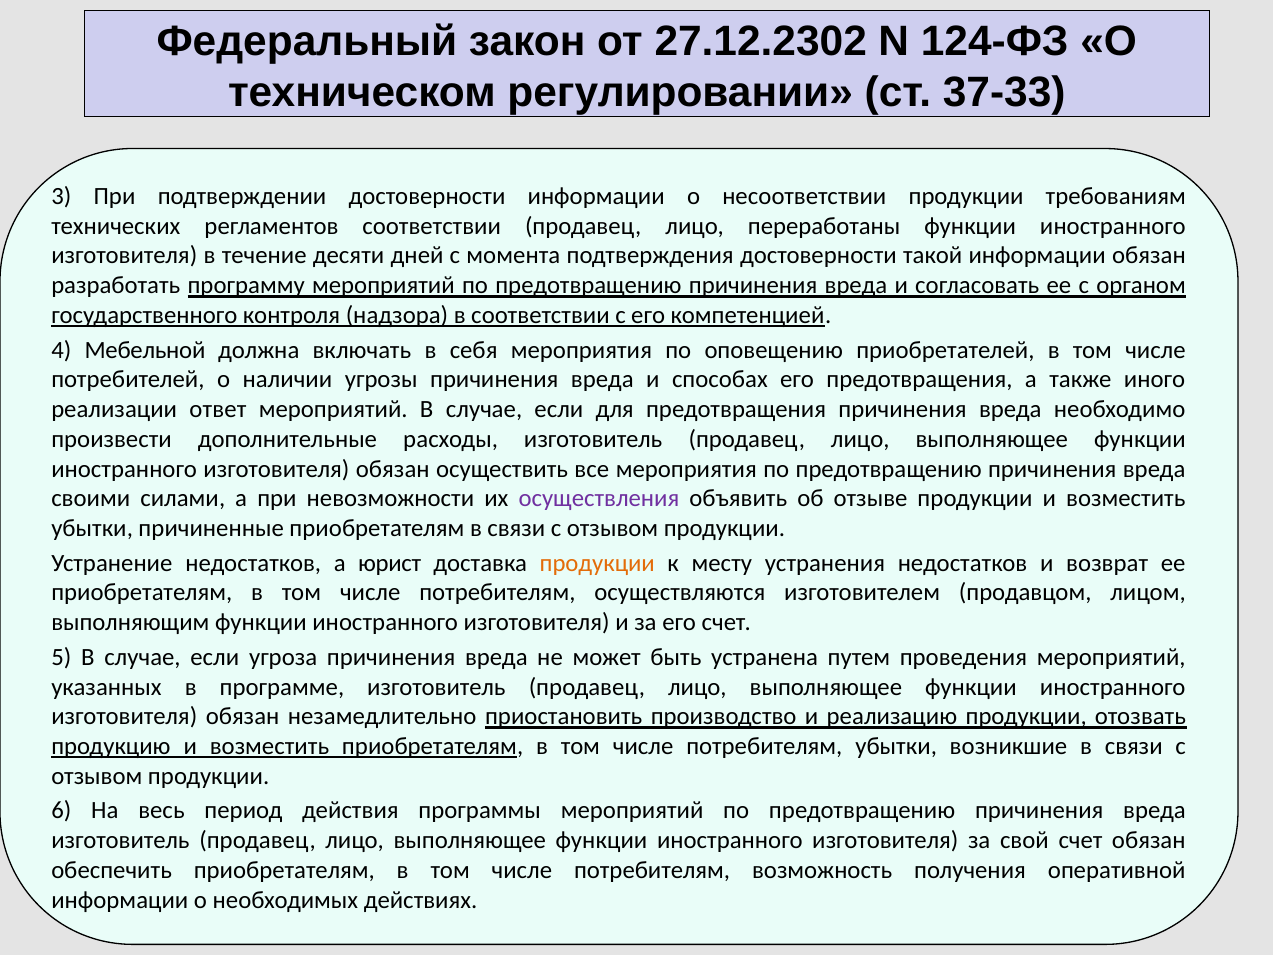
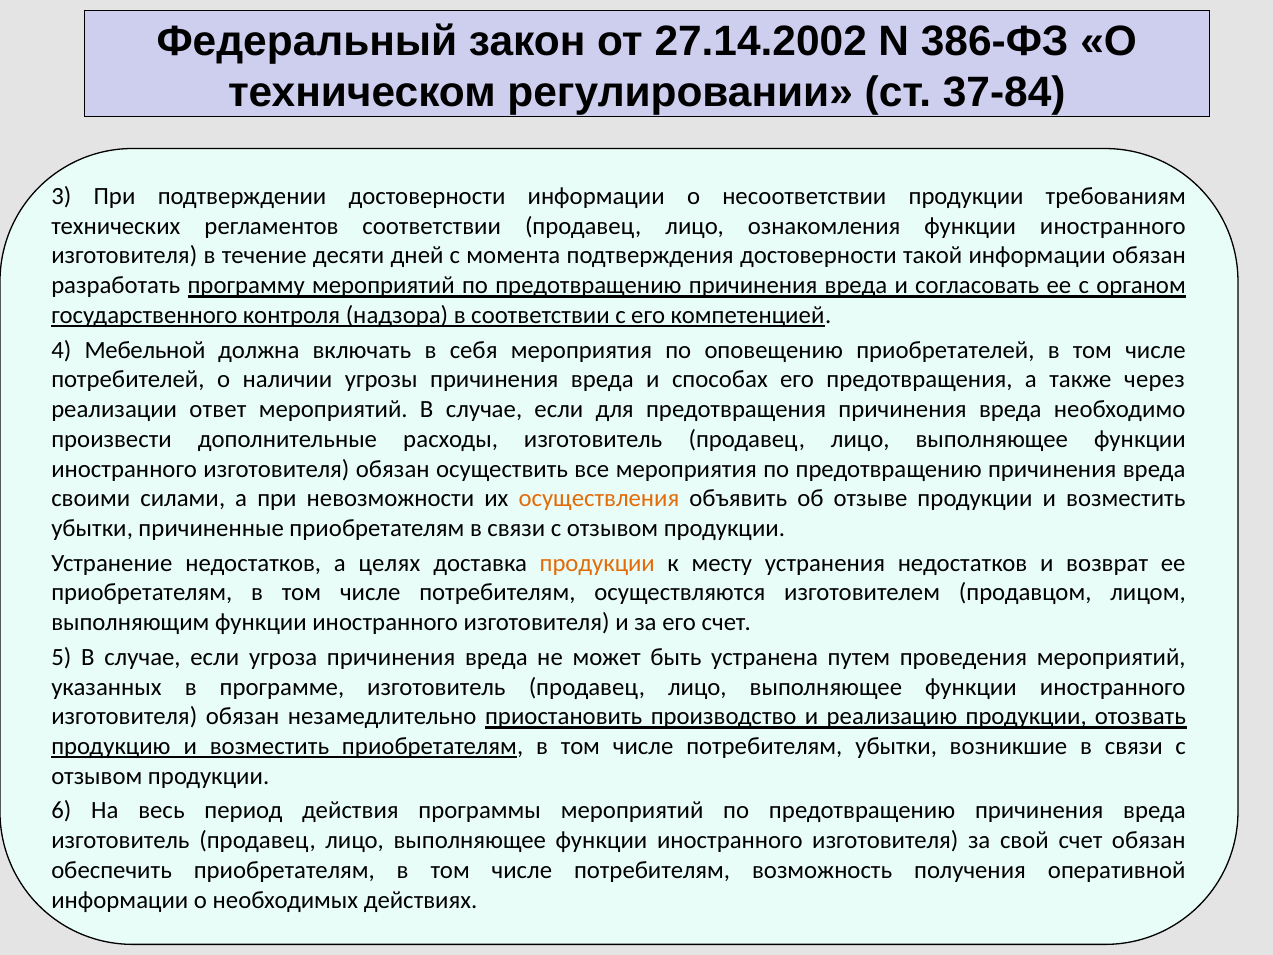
27.12.2302: 27.12.2302 -> 27.14.2002
124-ФЗ: 124-ФЗ -> 386-ФЗ
37-33: 37-33 -> 37-84
переработаны: переработаны -> ознакомления
иного: иного -> через
осуществления colour: purple -> orange
юрист: юрист -> целях
